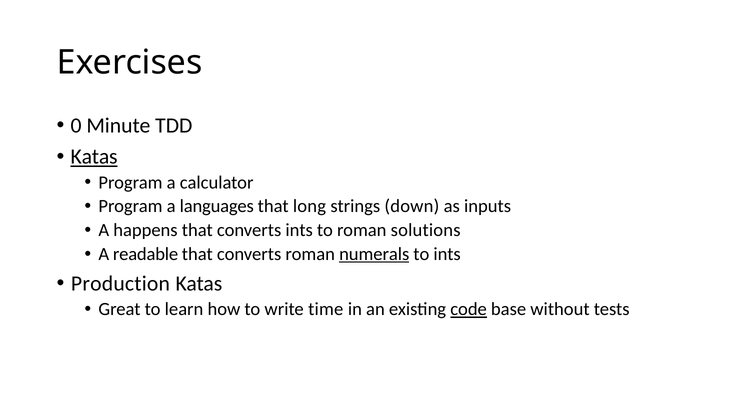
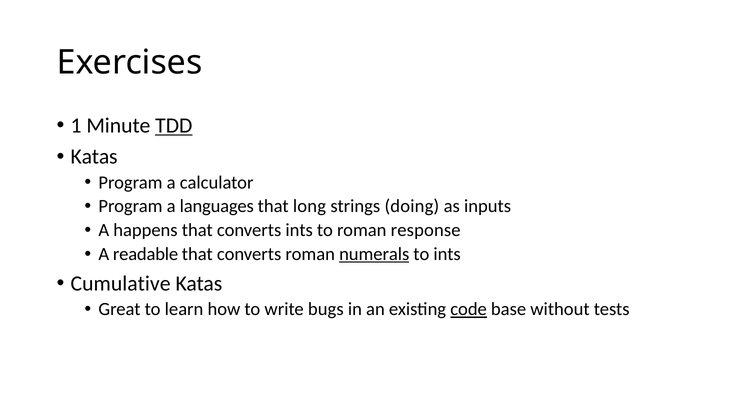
0: 0 -> 1
TDD underline: none -> present
Katas at (94, 157) underline: present -> none
down: down -> doing
solutions: solutions -> response
Production: Production -> Cumulative
time: time -> bugs
